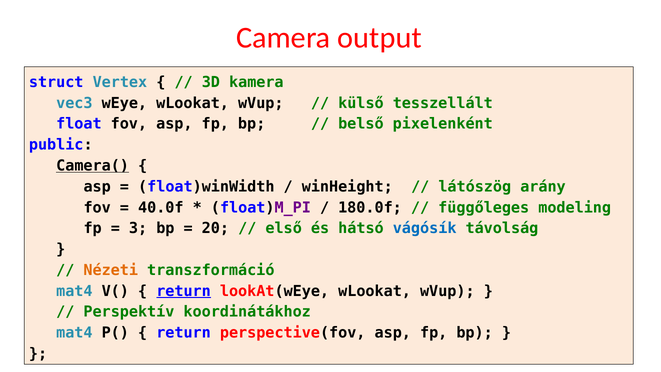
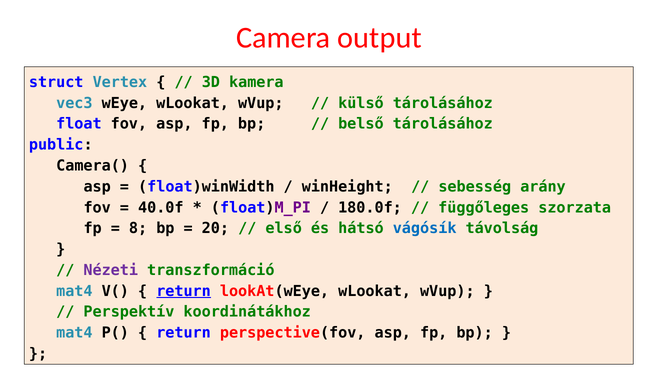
külső tesszellált: tesszellált -> tárolásához
belső pixelenként: pixelenként -> tárolásához
Camera( underline: present -> none
látószög: látószög -> sebesség
modeling: modeling -> szorzata
3: 3 -> 8
Nézeti colour: orange -> purple
